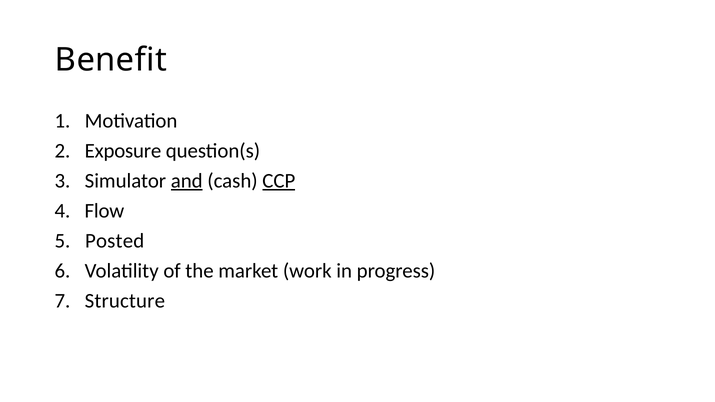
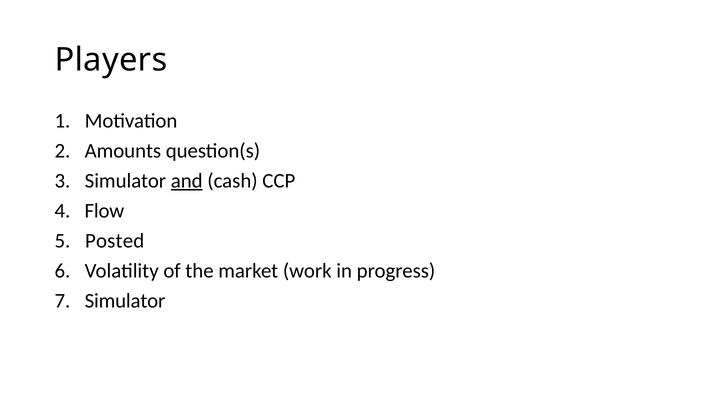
Benefit: Benefit -> Players
Exposure: Exposure -> Amounts
CCP underline: present -> none
Structure at (125, 301): Structure -> Simulator
